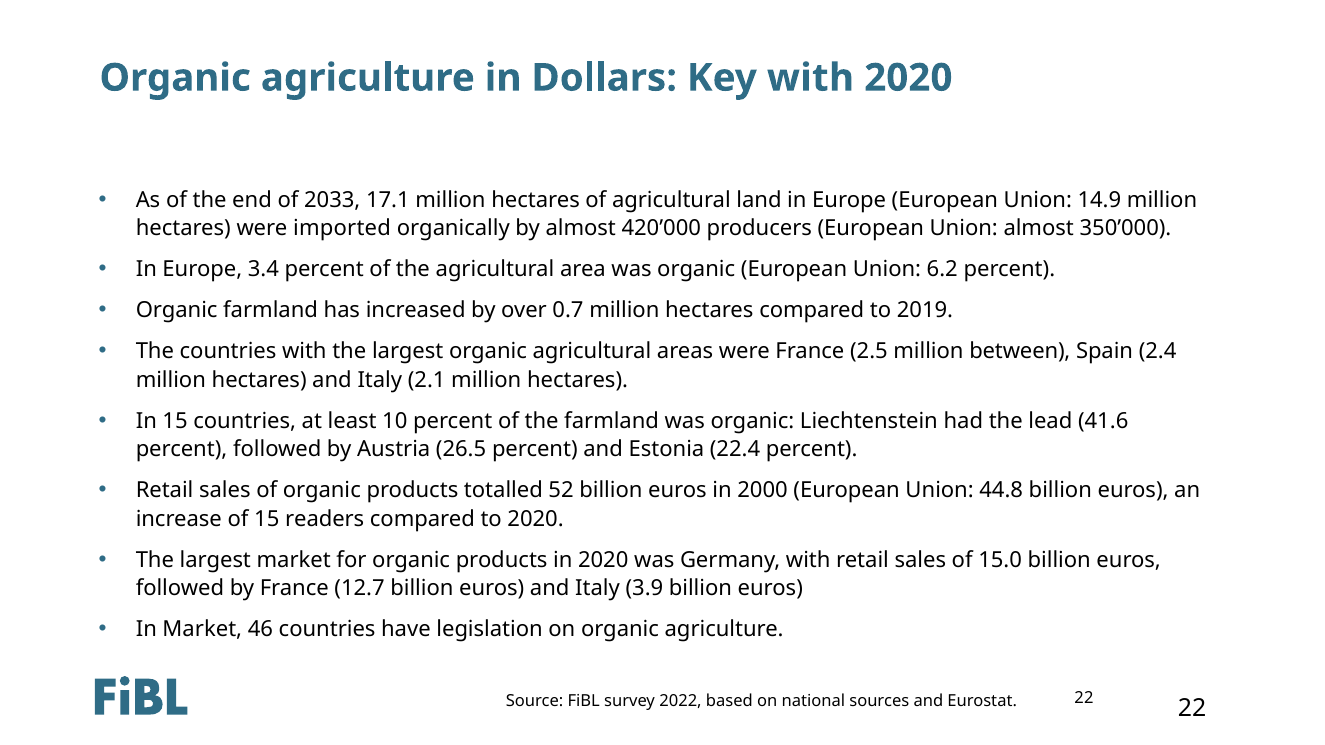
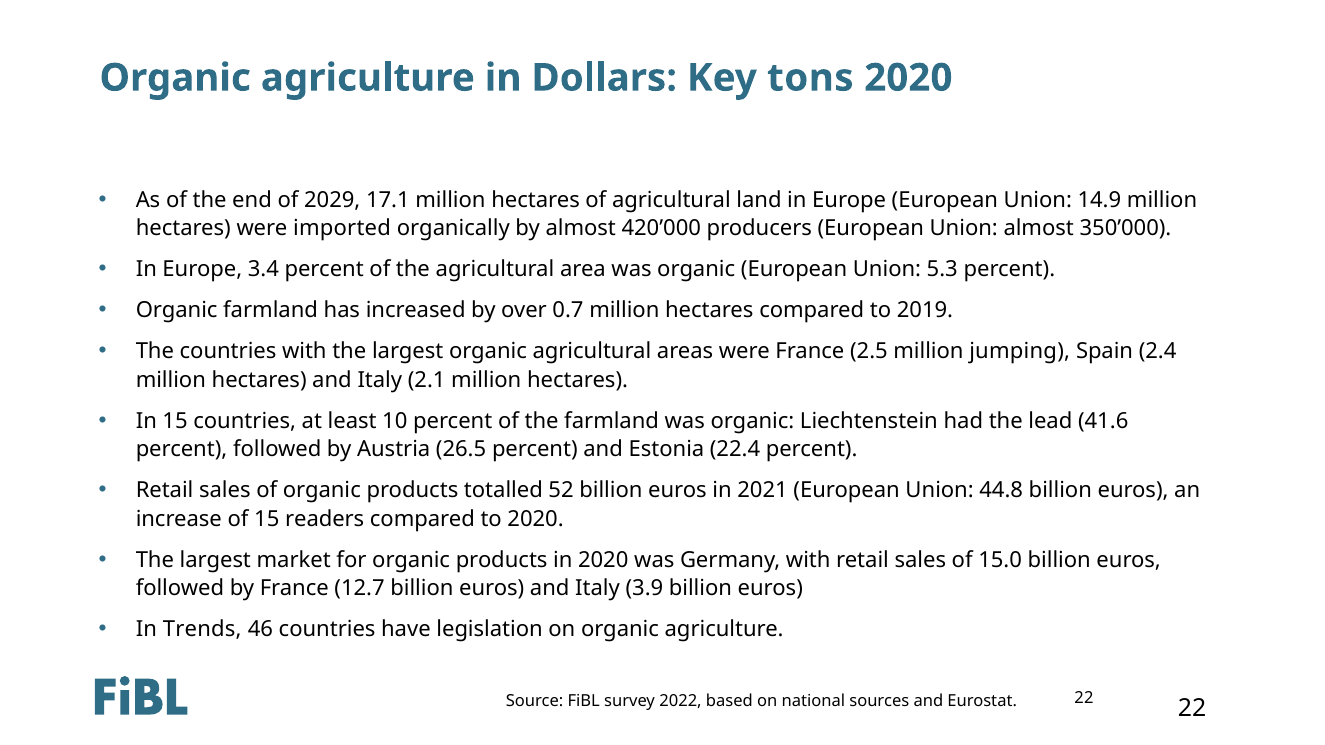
Key with: with -> tons
2033: 2033 -> 2029
6.2: 6.2 -> 5.3
between: between -> jumping
2000: 2000 -> 2021
In Market: Market -> Trends
